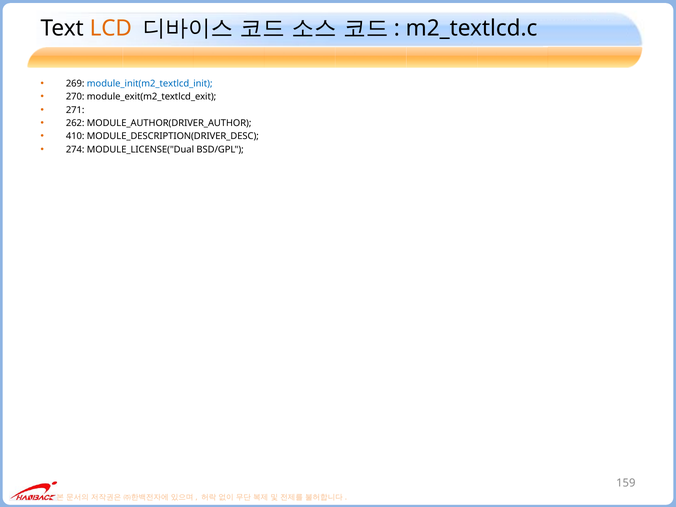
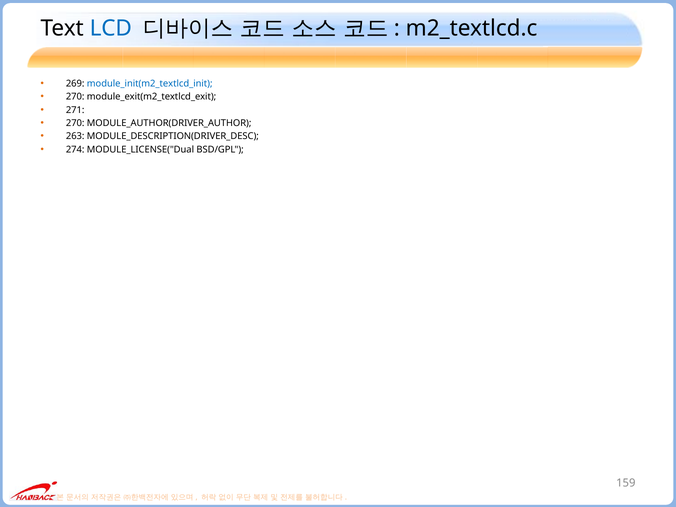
LCD colour: orange -> blue
262 at (75, 123): 262 -> 270
410: 410 -> 263
